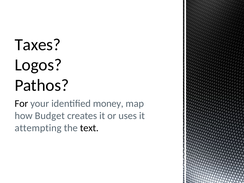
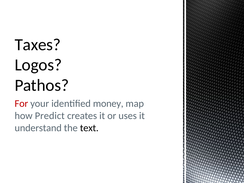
For colour: black -> red
Budget: Budget -> Predict
attempting: attempting -> understand
